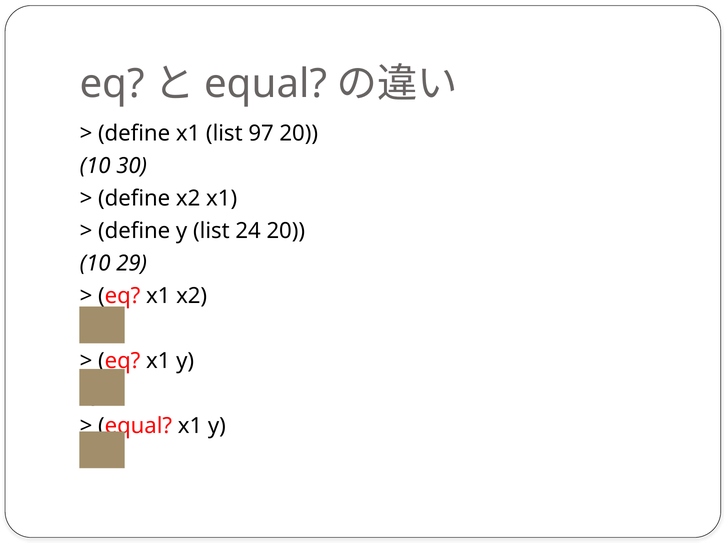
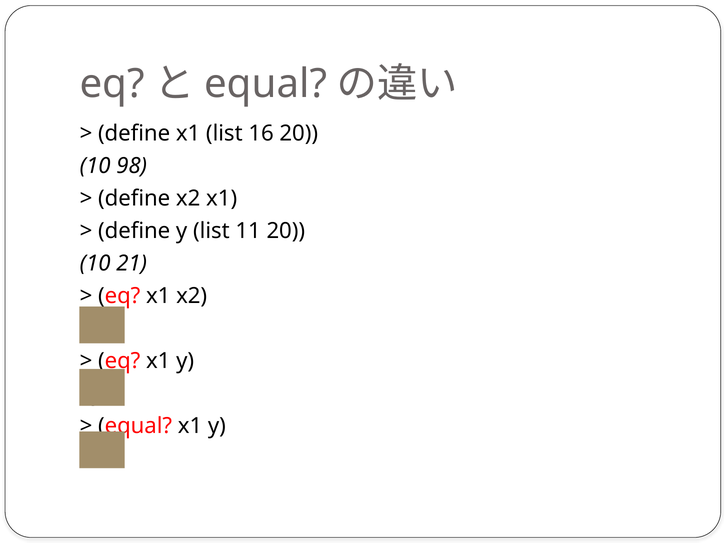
97: 97 -> 16
30: 30 -> 98
24: 24 -> 11
29: 29 -> 21
